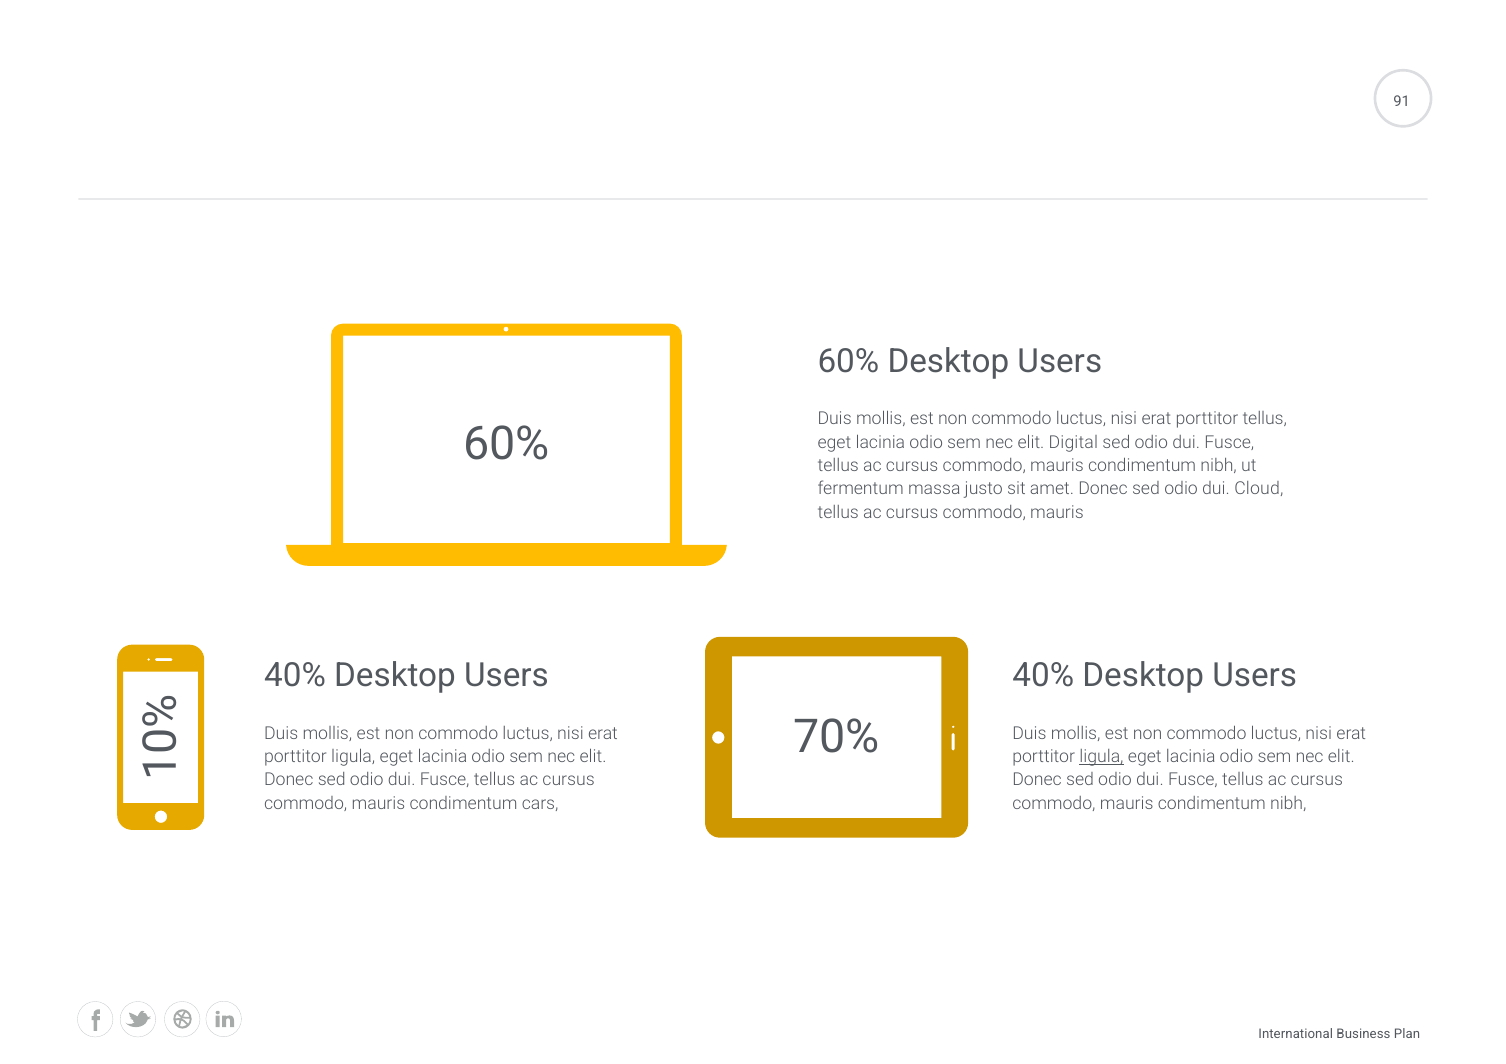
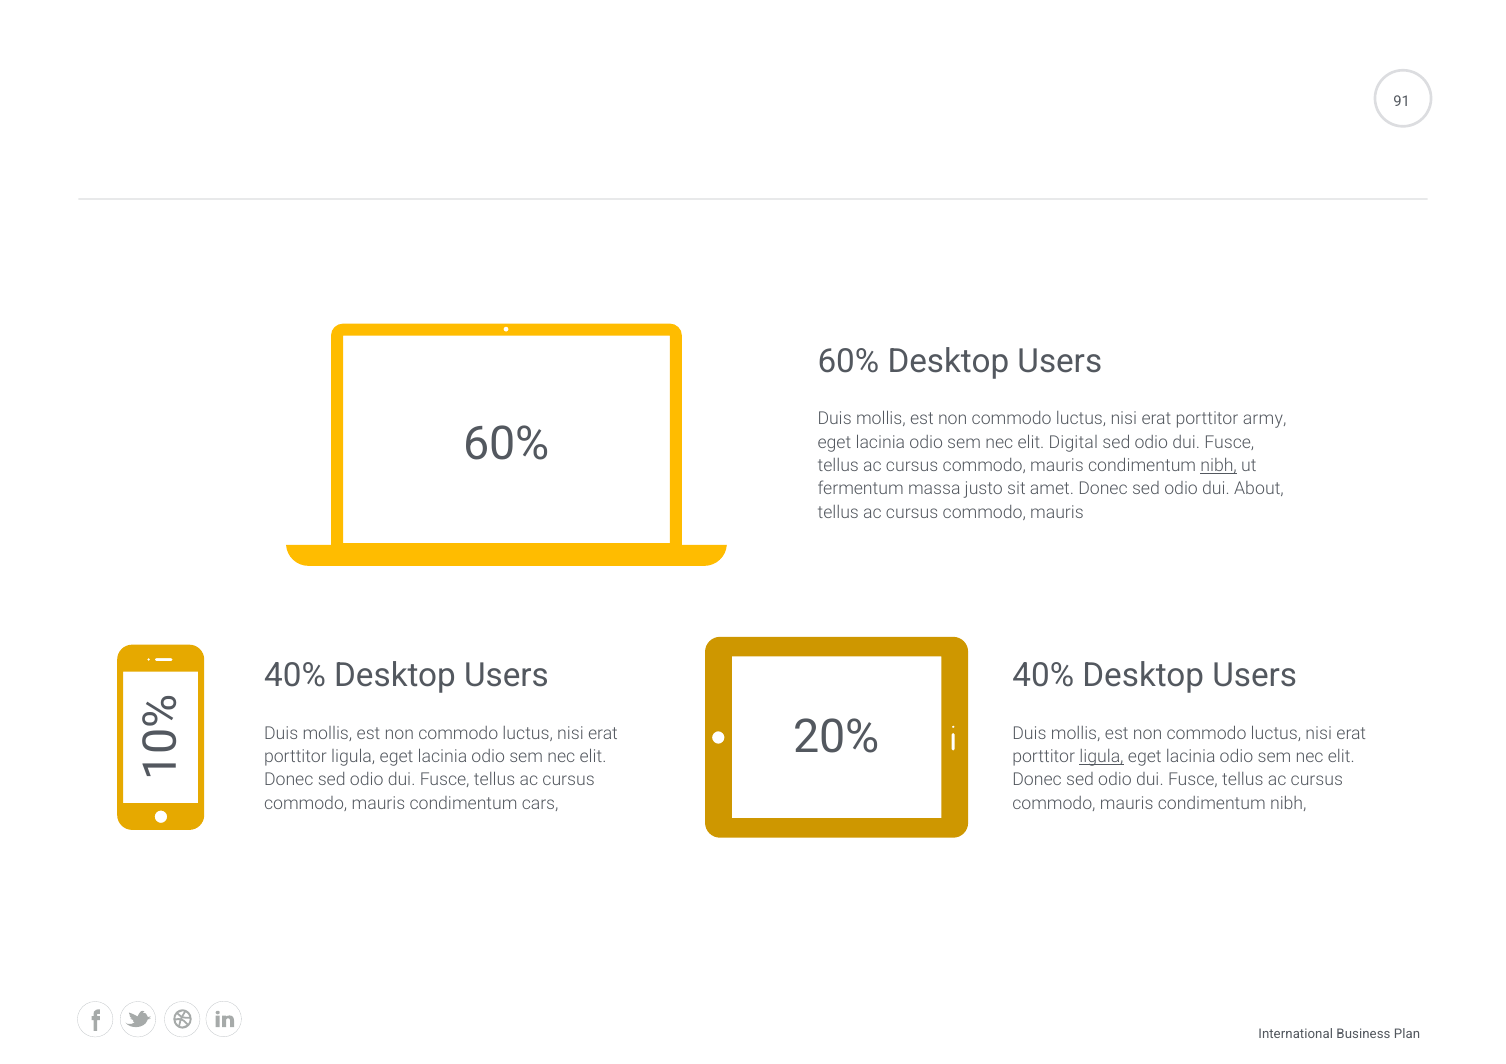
porttitor tellus: tellus -> army
nibh at (1219, 466) underline: none -> present
Cloud: Cloud -> About
70%: 70% -> 20%
